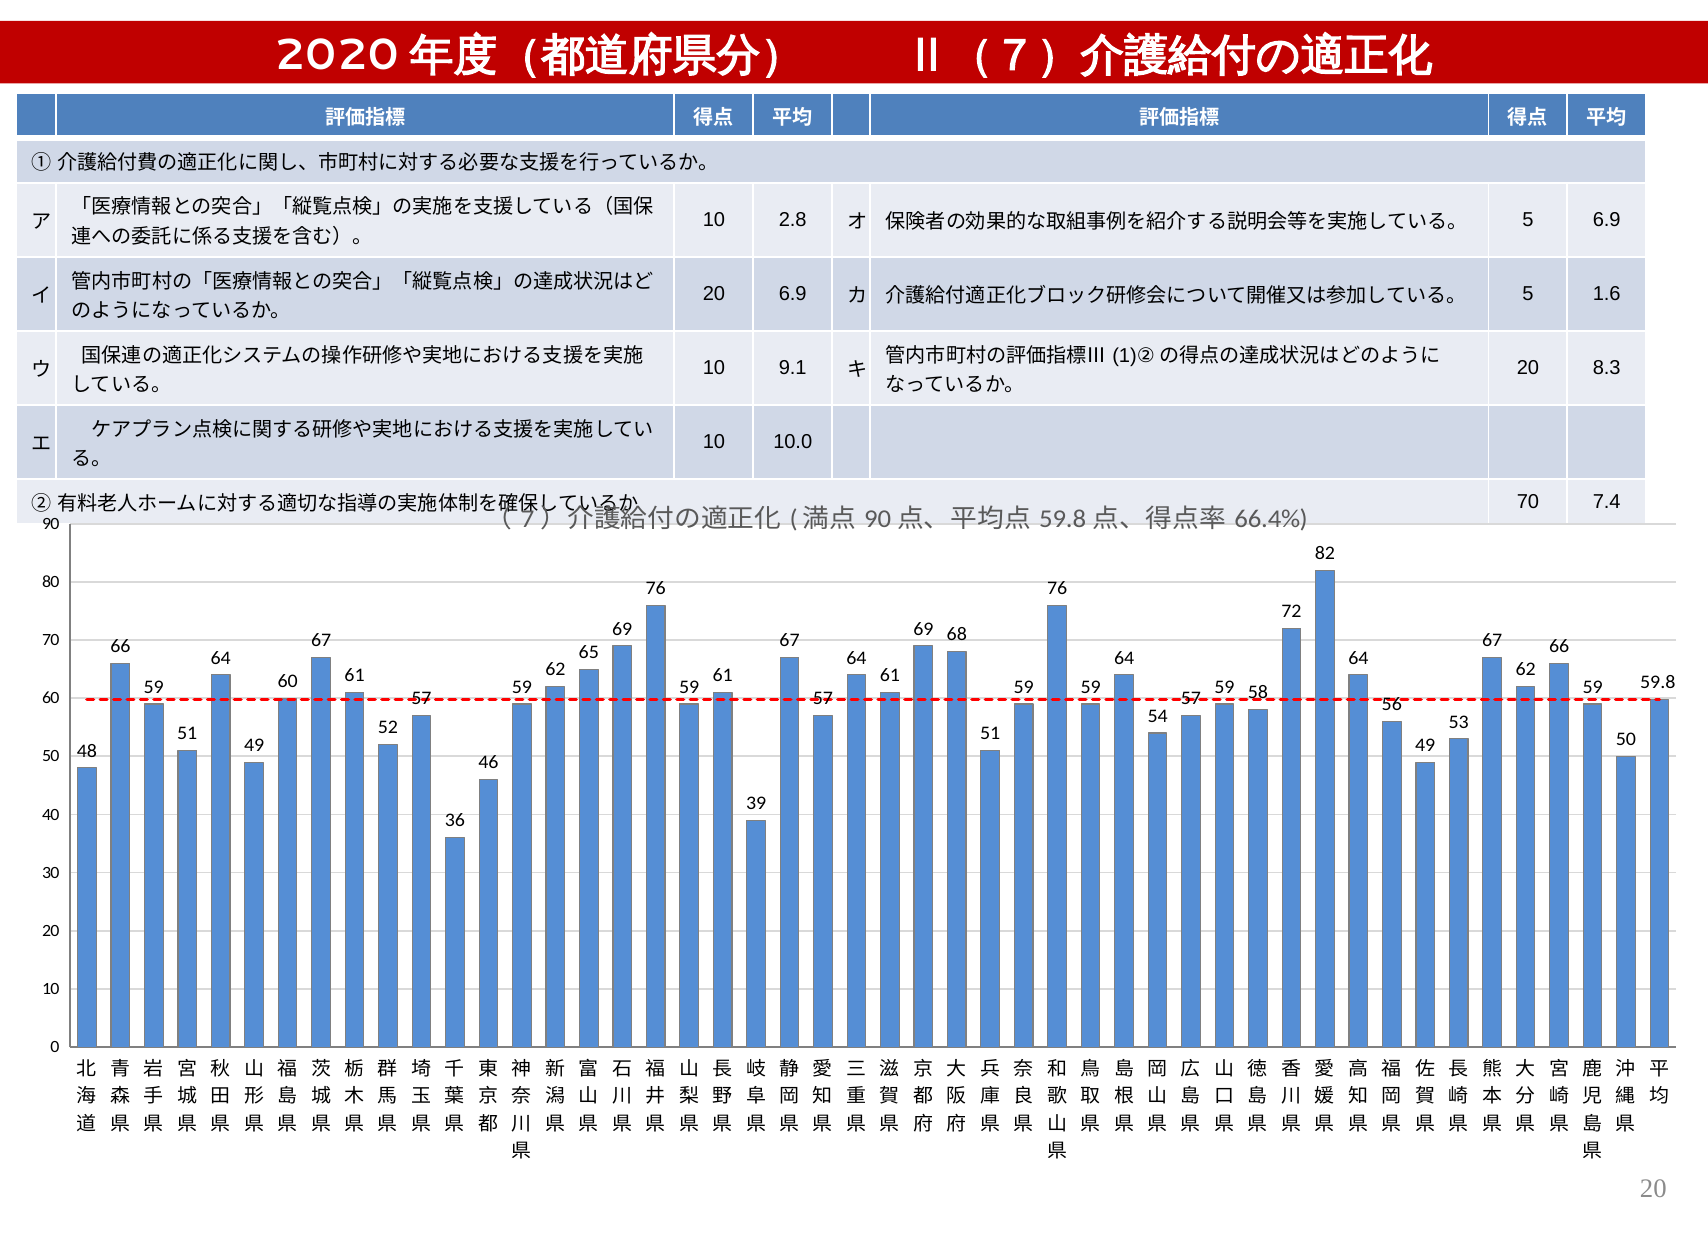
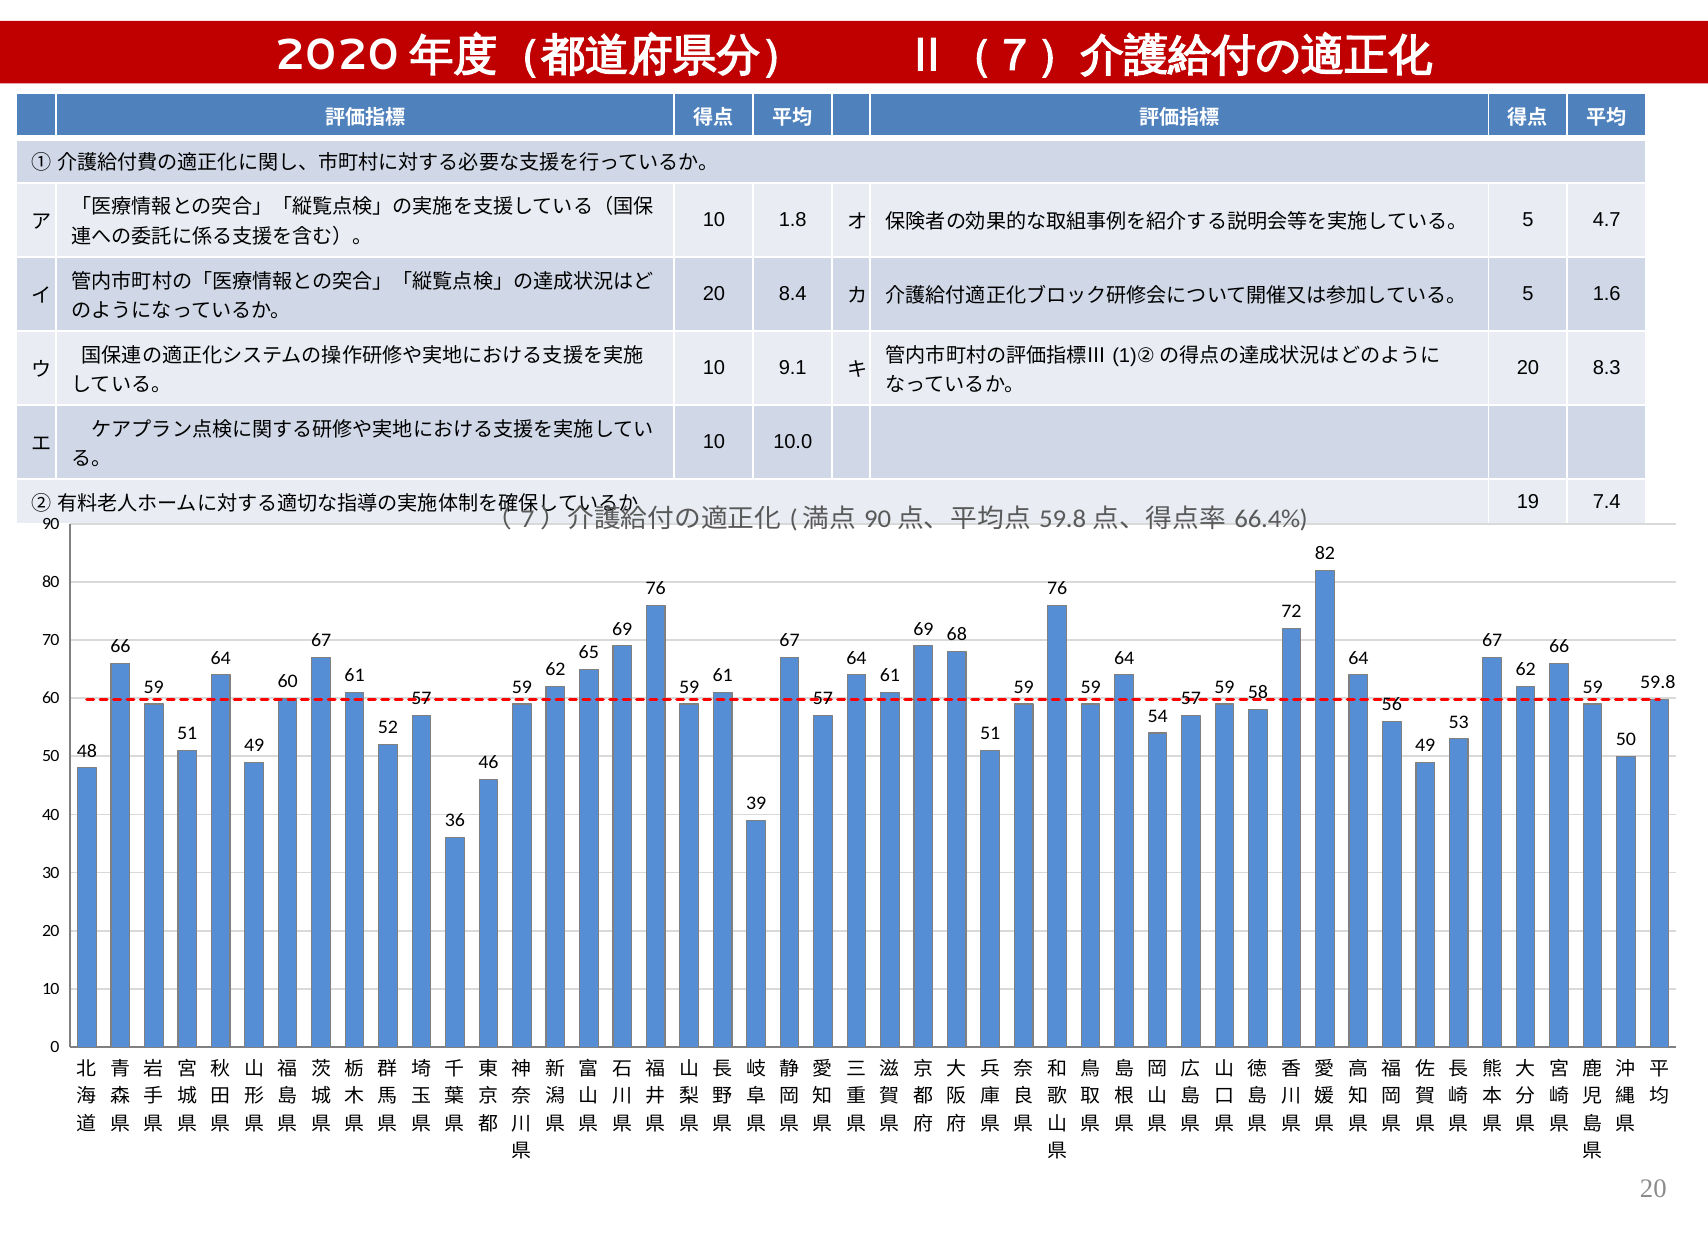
2.8: 2.8 -> 1.8
5 6.9: 6.9 -> 4.7
20 6.9: 6.9 -> 8.4
70 at (1528, 502): 70 -> 19
